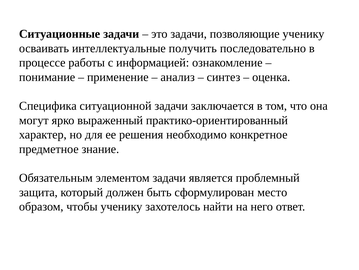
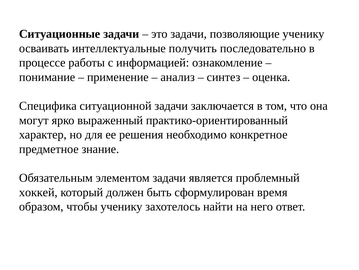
защита: защита -> хоккей
место: место -> время
